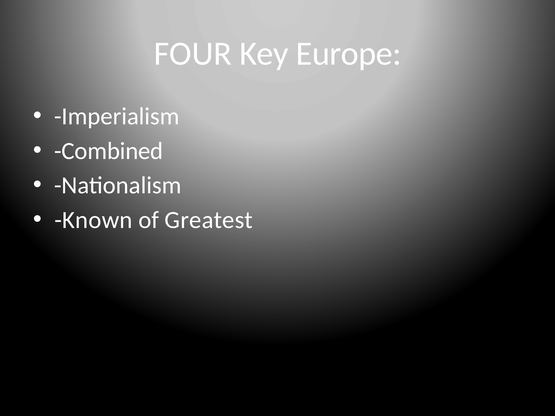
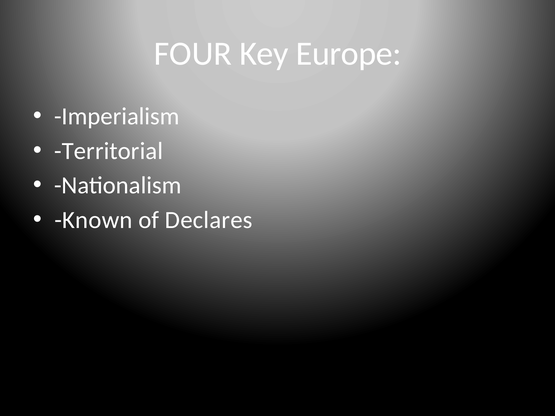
Combined: Combined -> Territorial
Greatest: Greatest -> Declares
